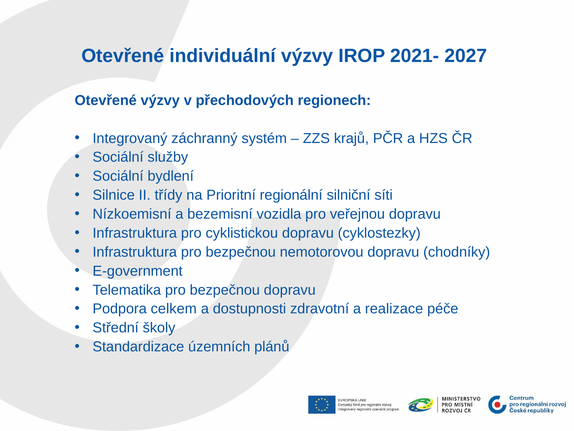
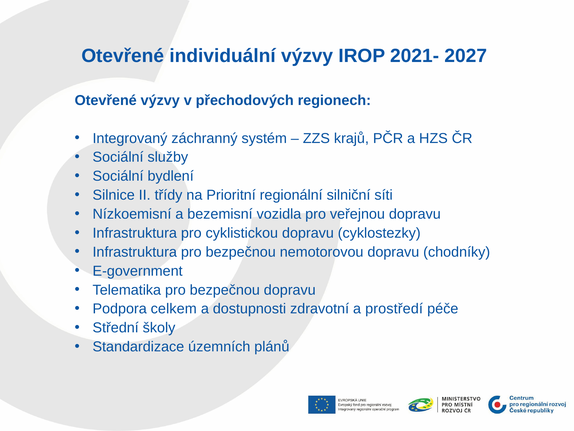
realizace: realizace -> prostředí
